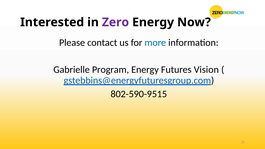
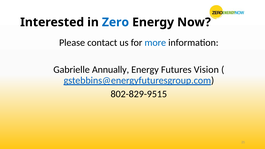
Zero colour: purple -> blue
Program: Program -> Annually
802-590-9515: 802-590-9515 -> 802-829-9515
